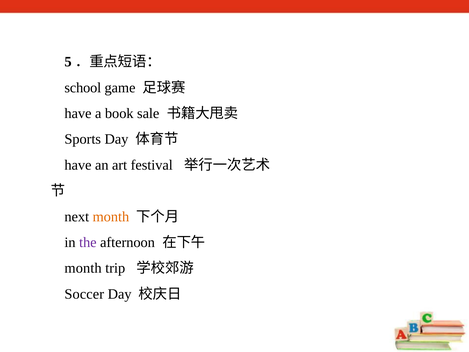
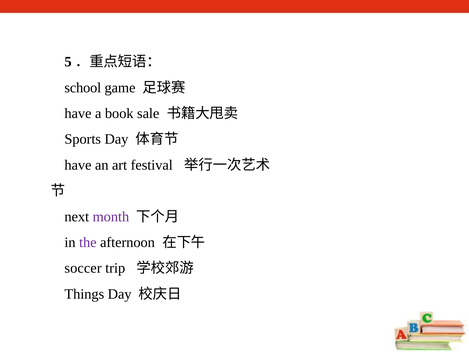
month at (111, 216) colour: orange -> purple
month at (83, 268): month -> soccer
Soccer: Soccer -> Things
